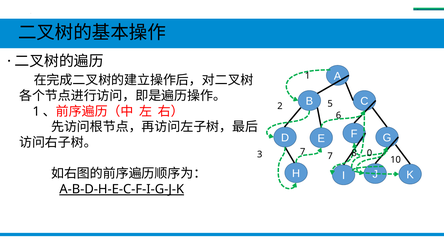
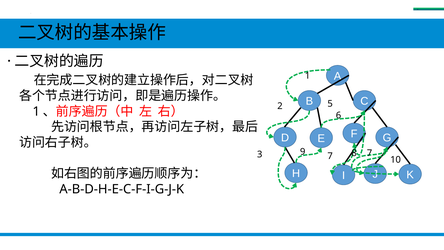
3 7: 7 -> 9
8 0: 0 -> 7
A-B-D-H-E-C-F-I-G-J-K underline: present -> none
